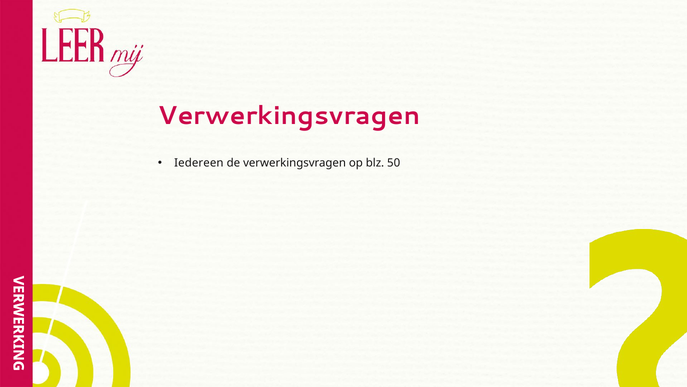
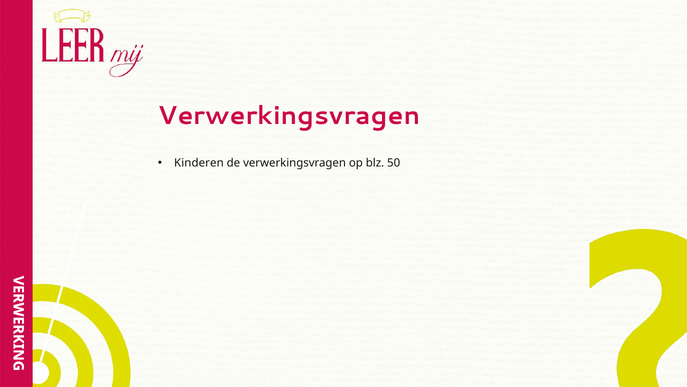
Iedereen: Iedereen -> Kinderen
